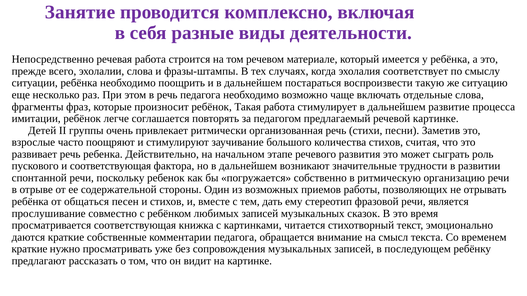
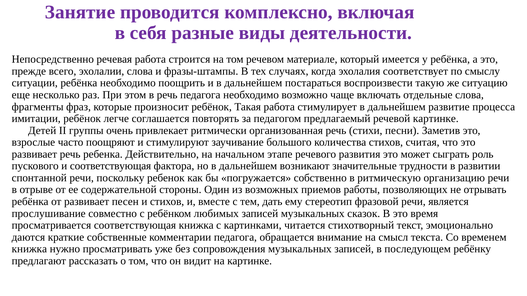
от общаться: общаться -> развивает
краткие at (29, 249): краткие -> книжка
